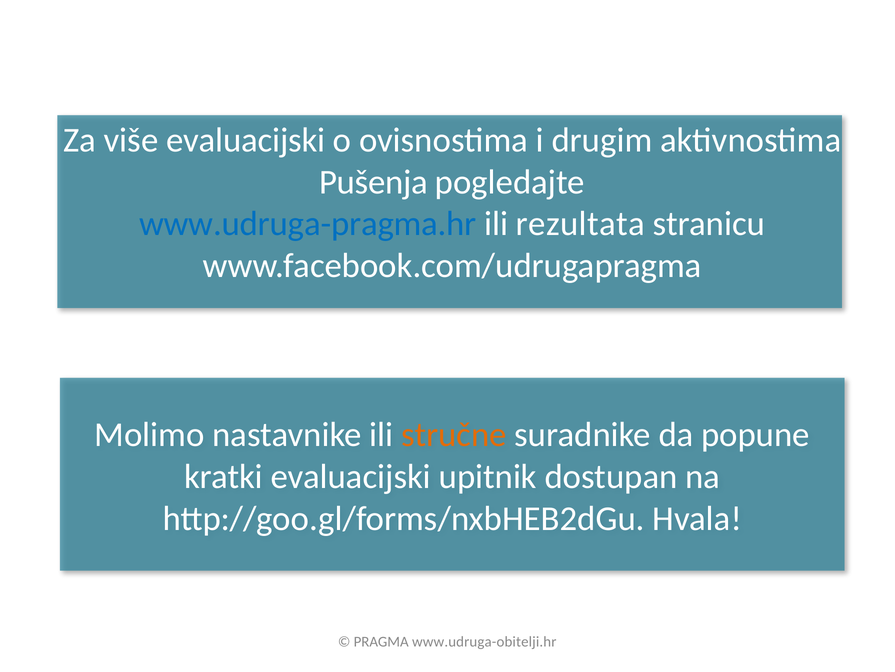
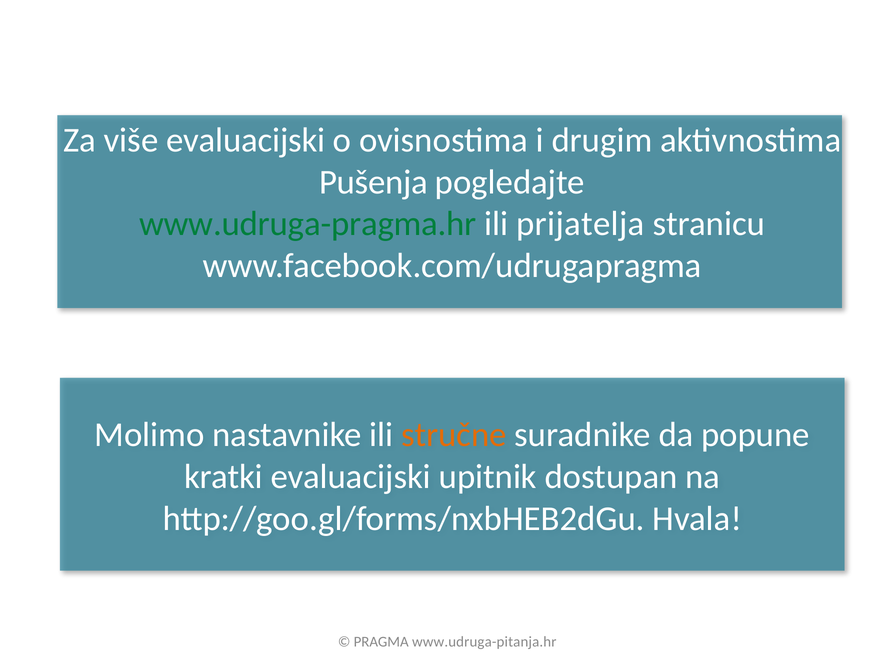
www.udruga-pragma.hr colour: blue -> green
rezultata: rezultata -> prijatelja
www.udruga-obitelji.hr: www.udruga-obitelji.hr -> www.udruga-pitanja.hr
